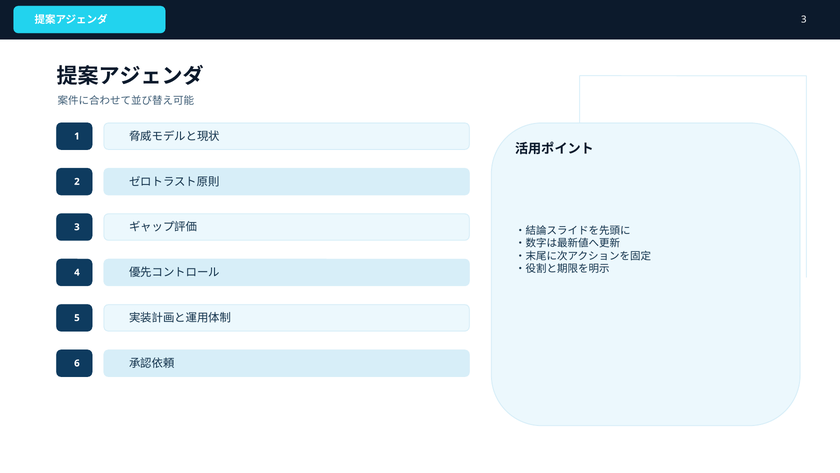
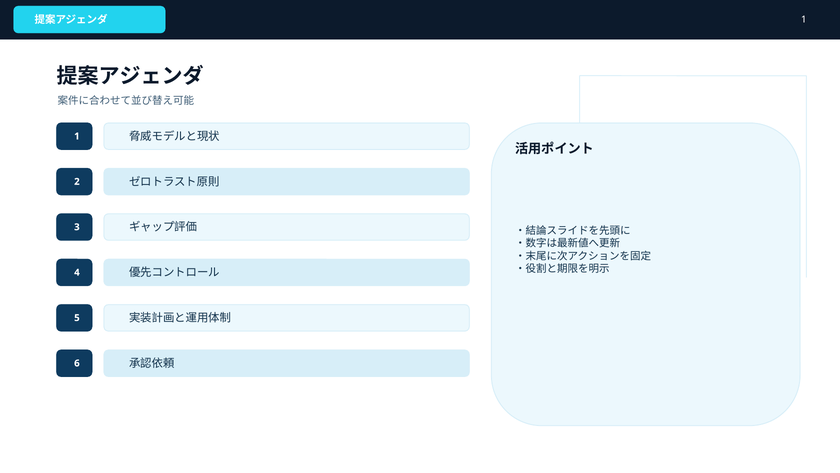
3 at (804, 20): 3 -> 1
